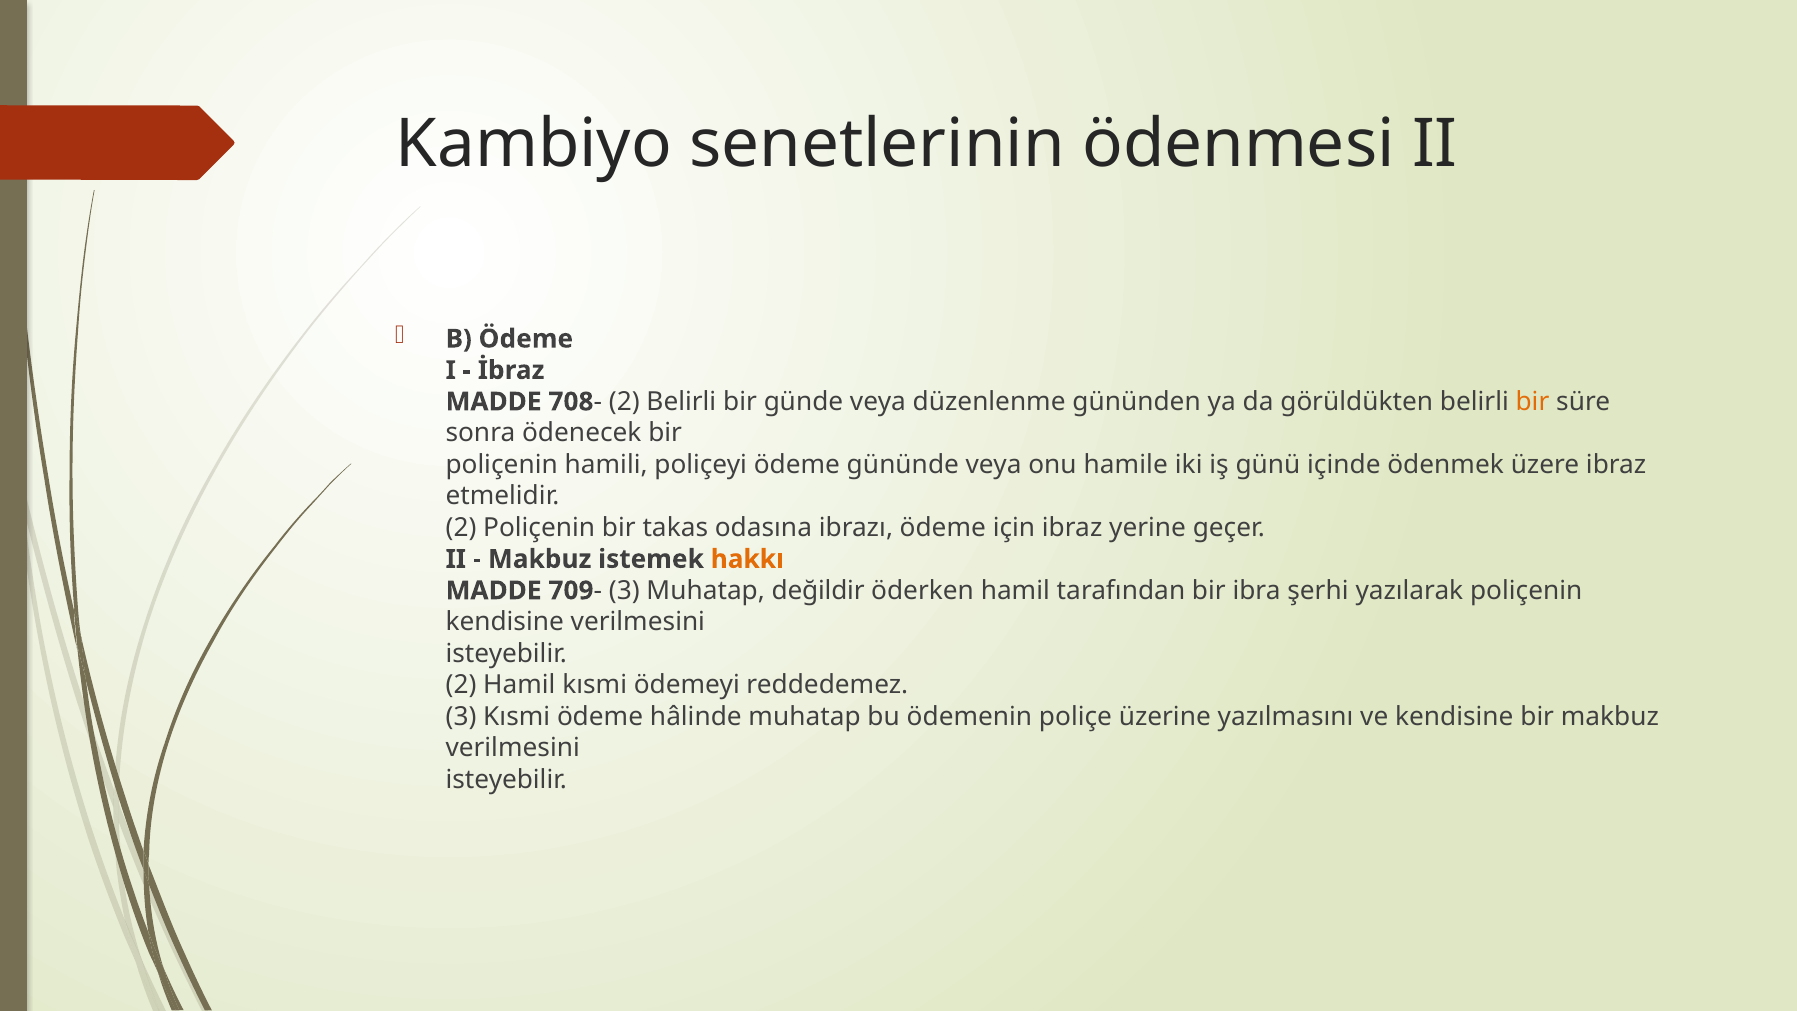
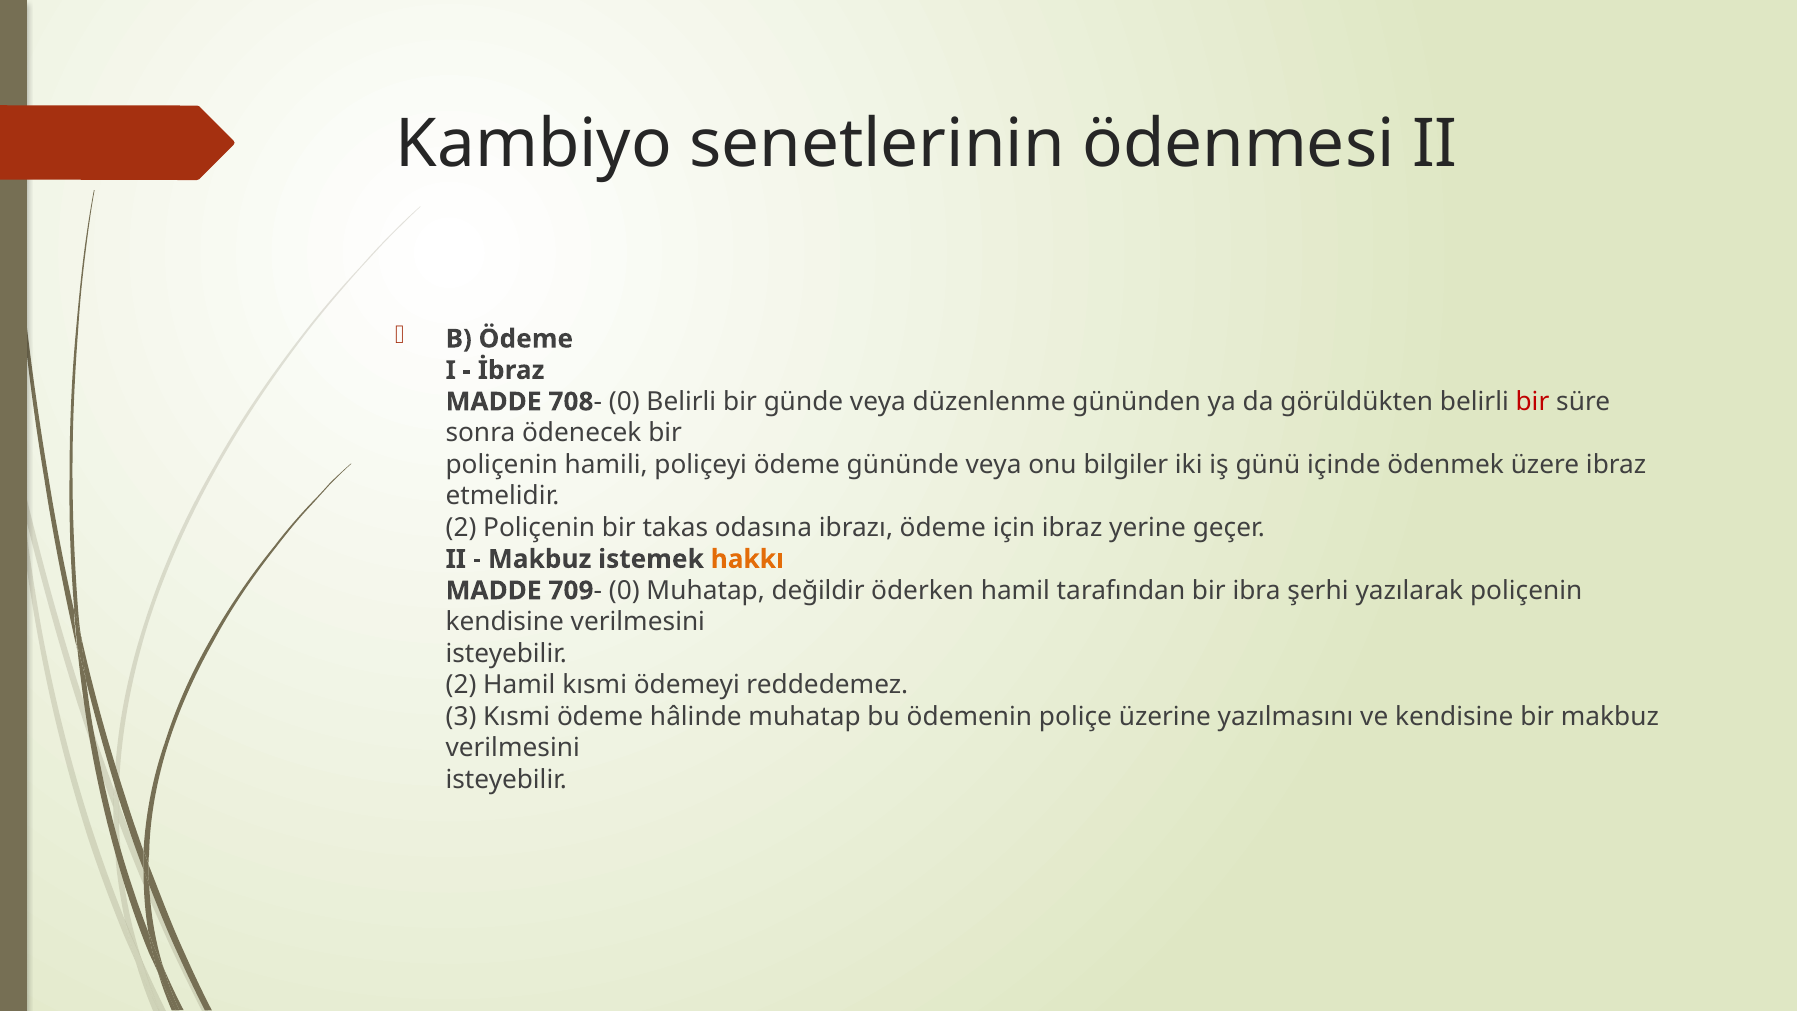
708- 2: 2 -> 0
bir at (1532, 402) colour: orange -> red
hamile: hamile -> bilgiler
709- 3: 3 -> 0
